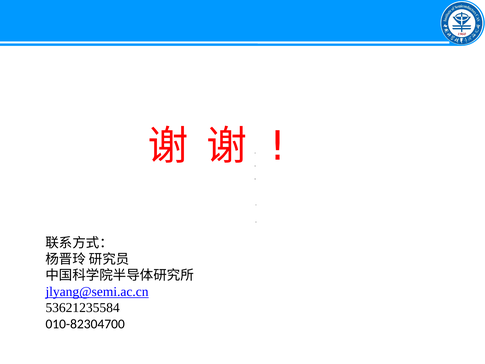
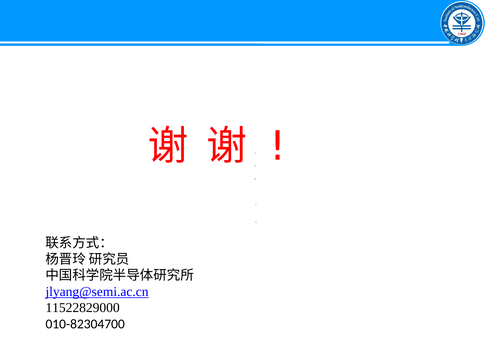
53621235584: 53621235584 -> 11522829000
